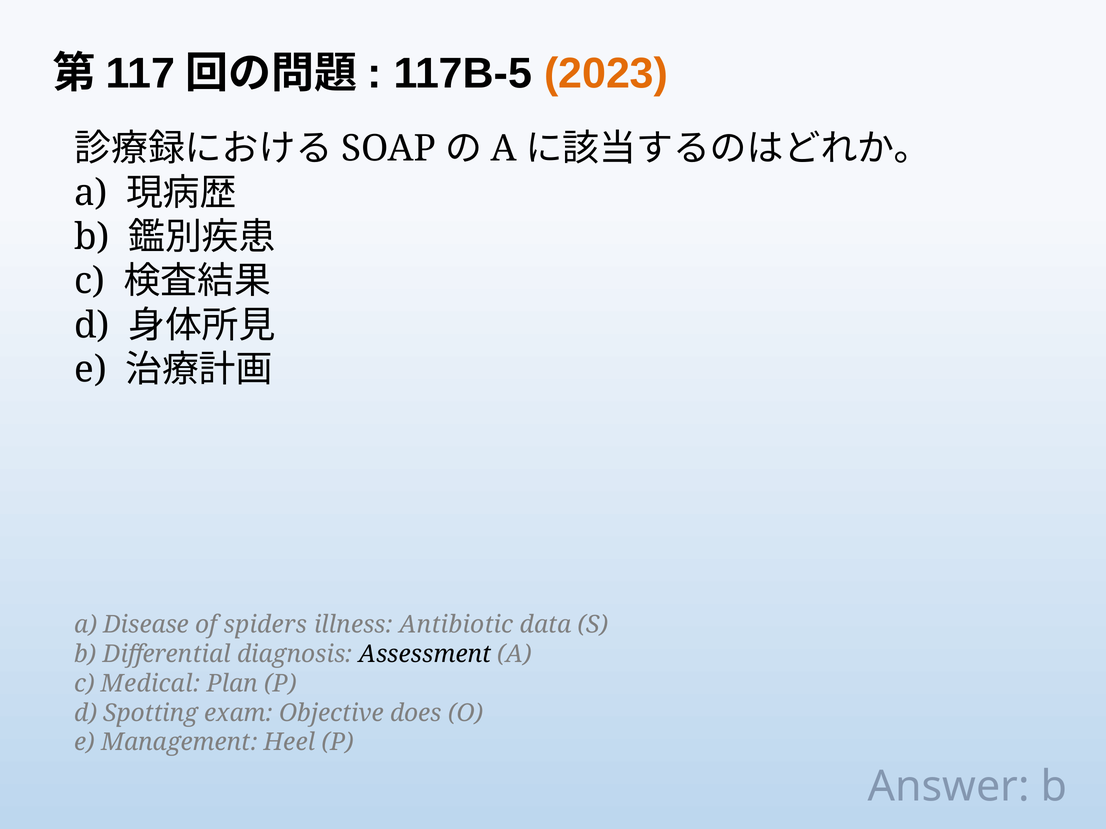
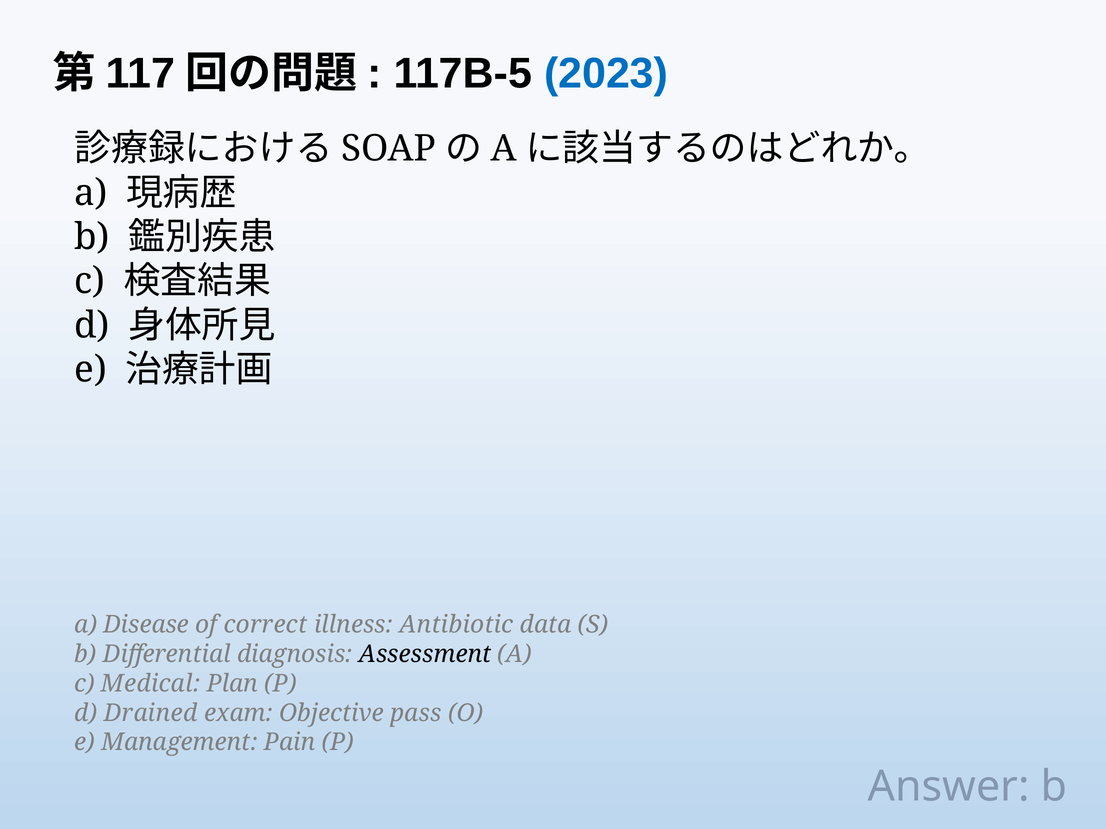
2023 colour: orange -> blue
spiders: spiders -> correct
Spotting: Spotting -> Drained
does: does -> pass
Heel: Heel -> Pain
